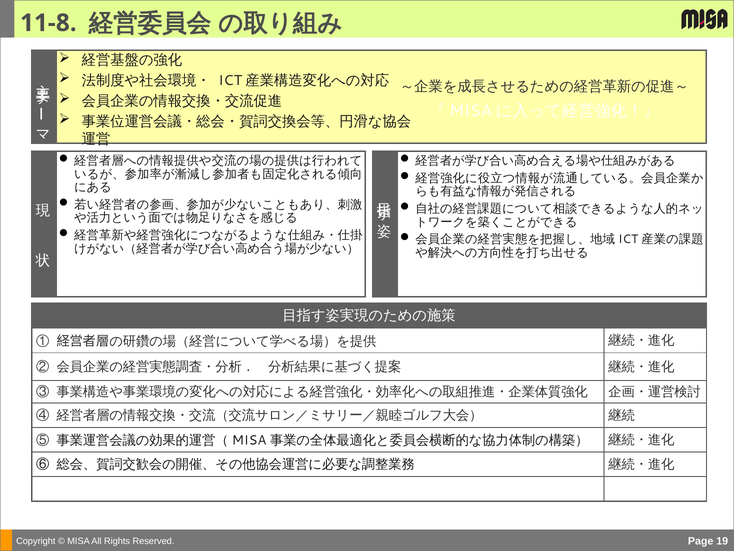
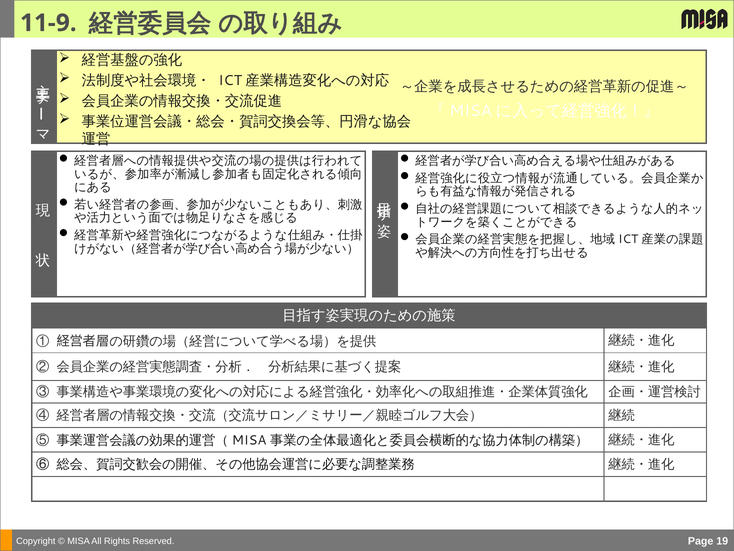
11-8: 11-8 -> 11-9
